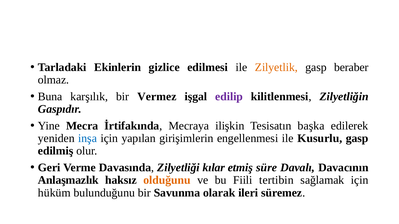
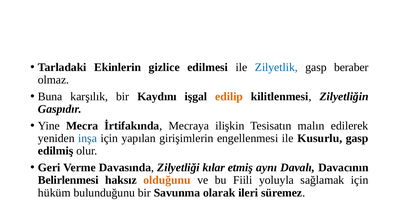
Zilyetlik colour: orange -> blue
Vermez: Vermez -> Kaydını
edilip colour: purple -> orange
başka: başka -> malın
süre: süre -> aynı
Anlaşmazlık: Anlaşmazlık -> Belirlenmesi
tertibin: tertibin -> yoluyla
